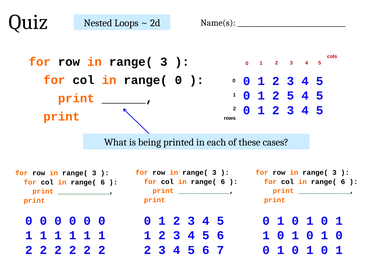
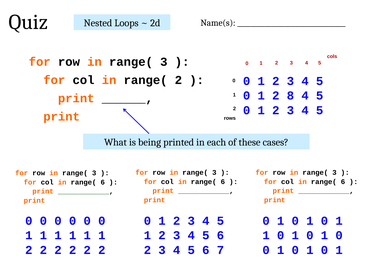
range( 0: 0 -> 2
2 5: 5 -> 8
